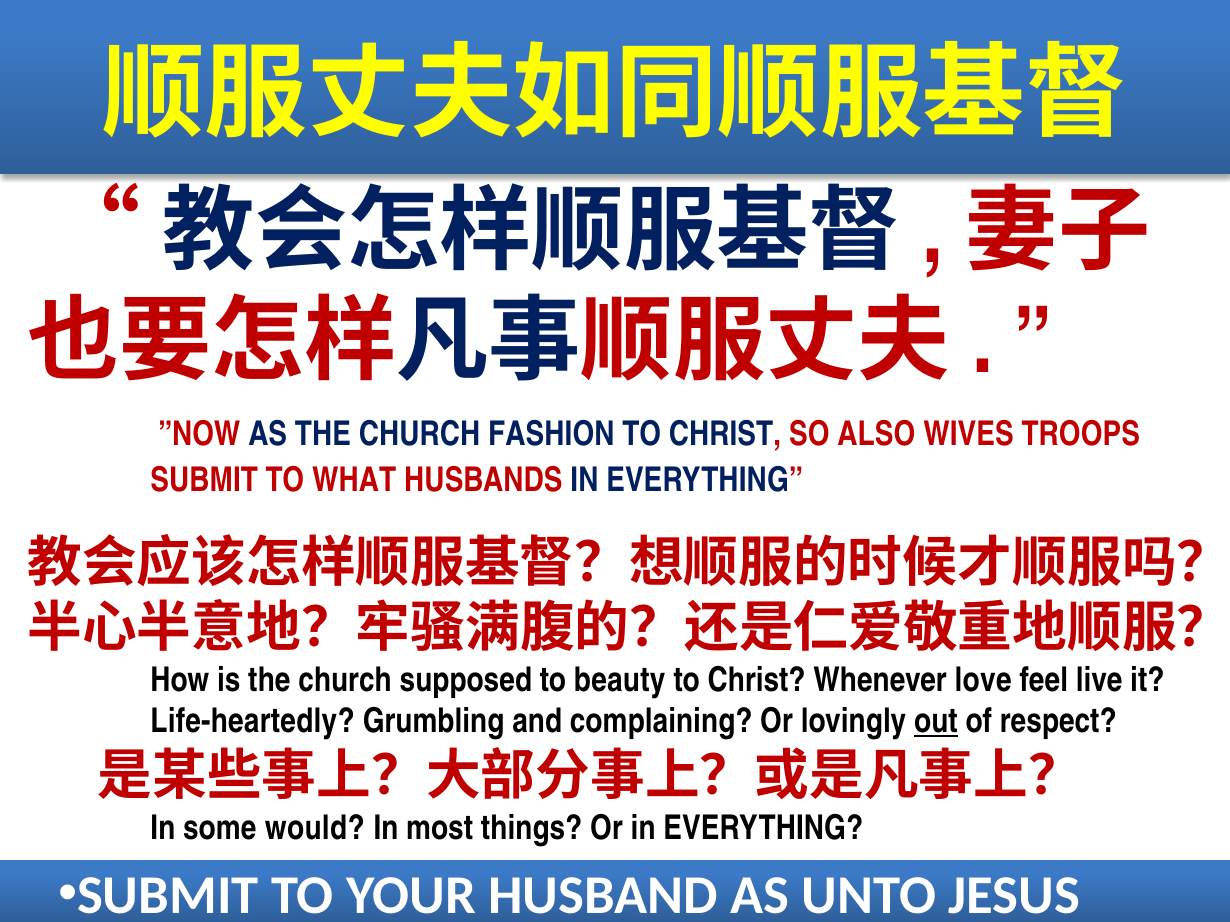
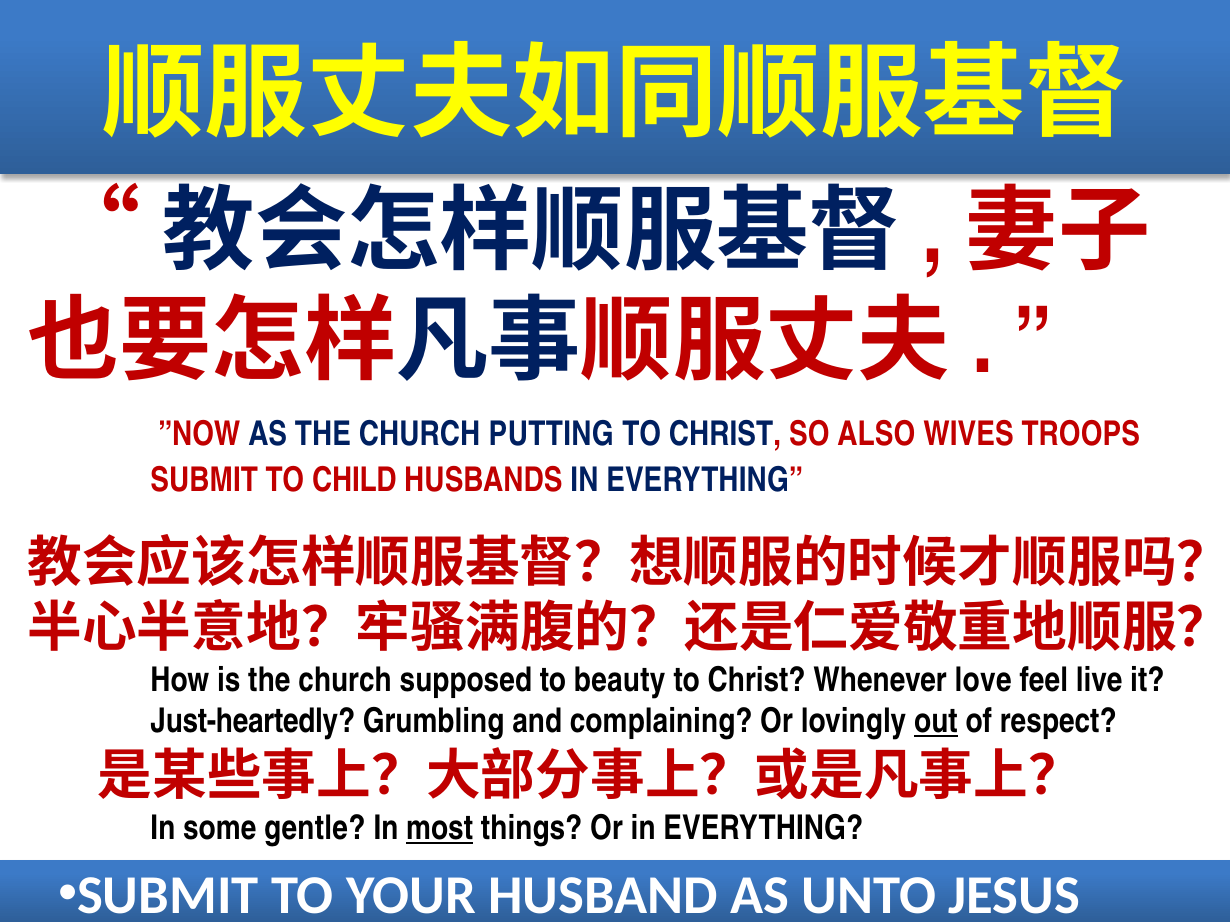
FASHION: FASHION -> PUTTING
WHAT: WHAT -> CHILD
Life-heartedly: Life-heartedly -> Just-heartedly
would: would -> gentle
most underline: none -> present
